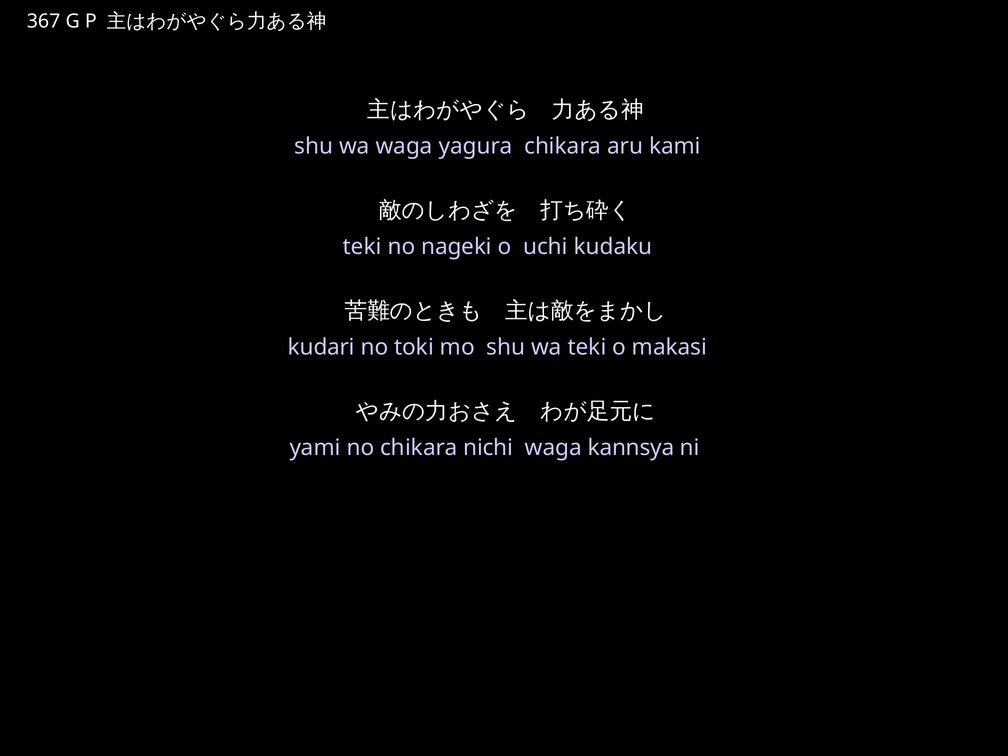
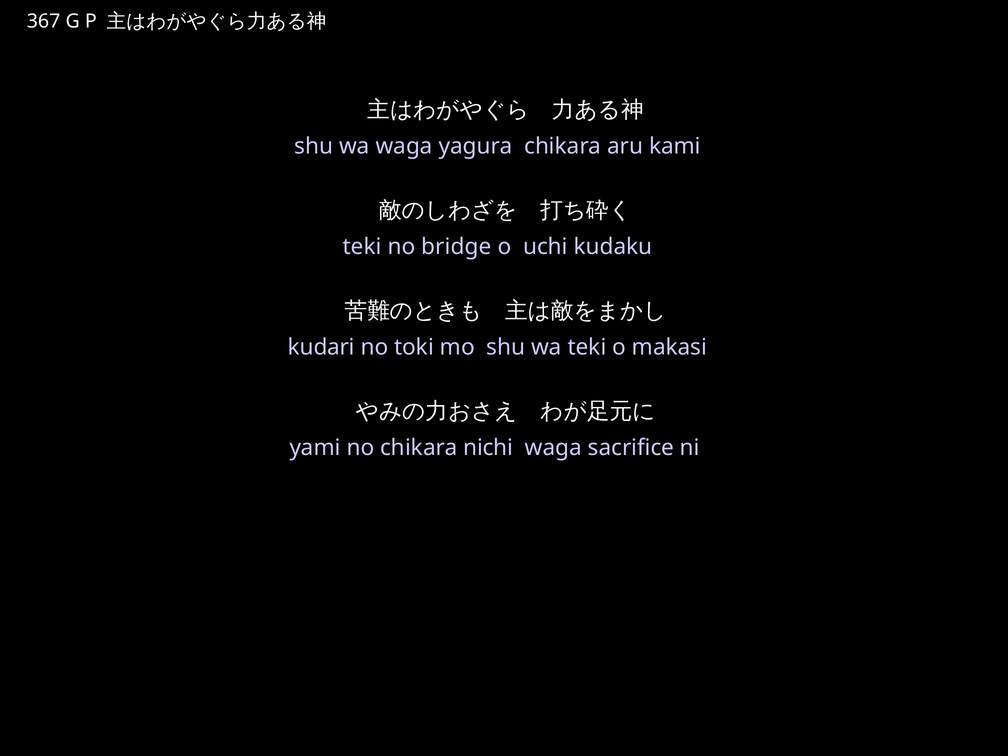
nageki: nageki -> bridge
kannsya: kannsya -> sacrifice
